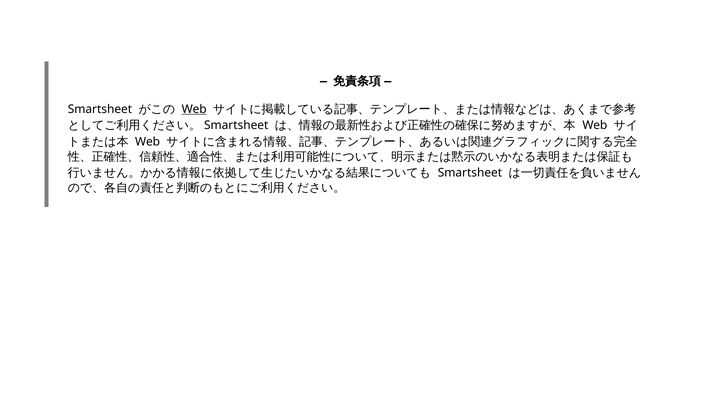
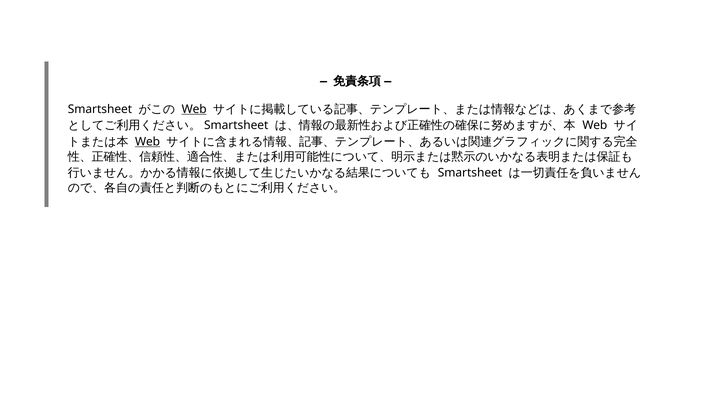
Web at (148, 142) underline: none -> present
